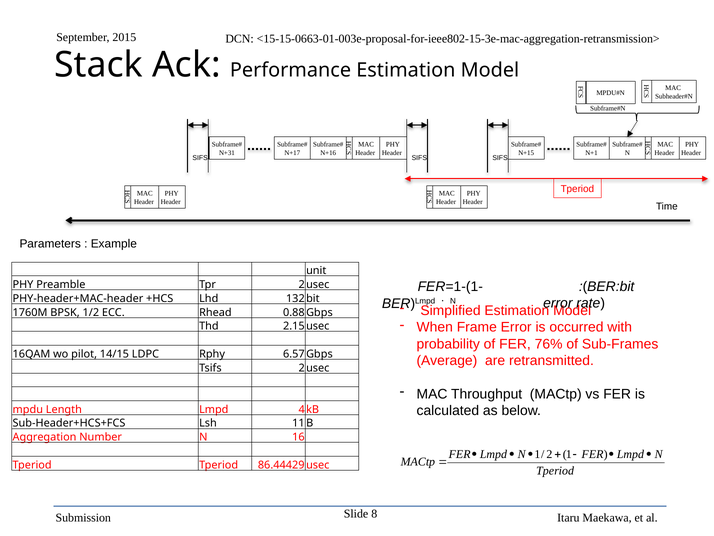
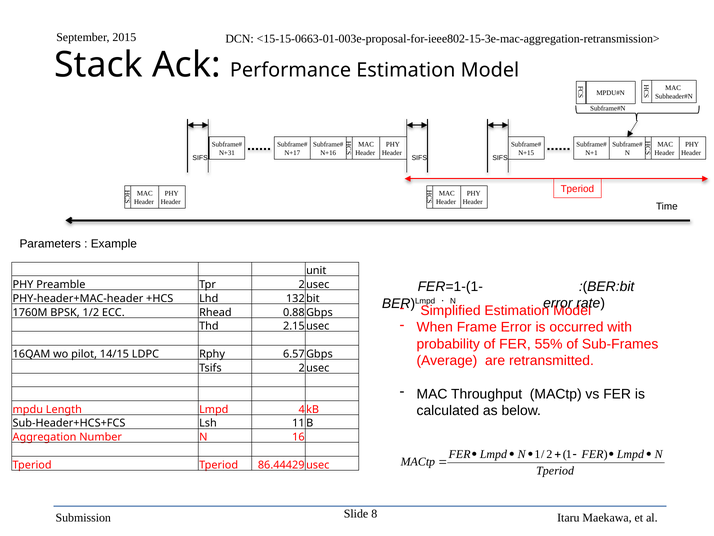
76%: 76% -> 55%
